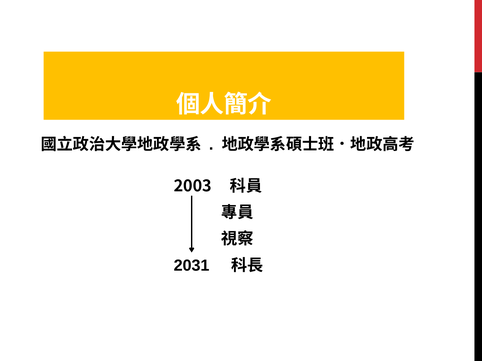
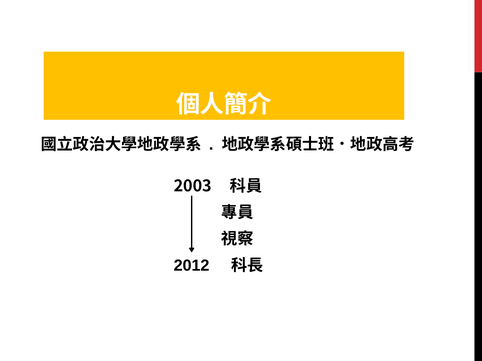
2031: 2031 -> 2012
